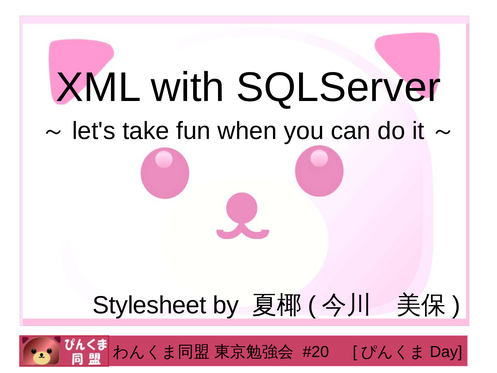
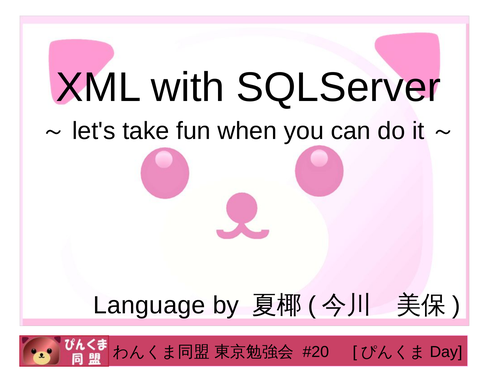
Stylesheet: Stylesheet -> Language
